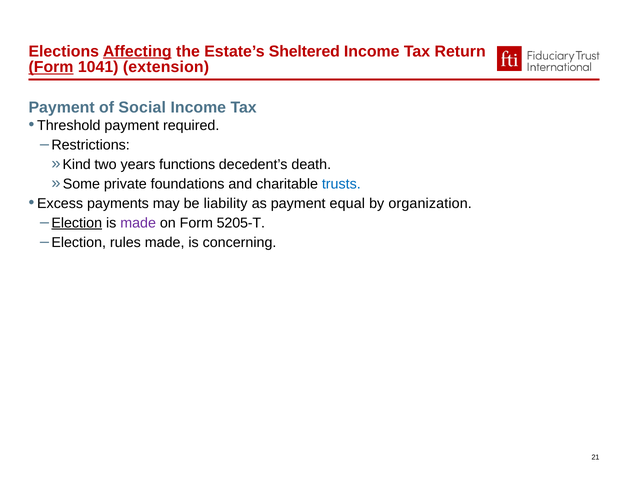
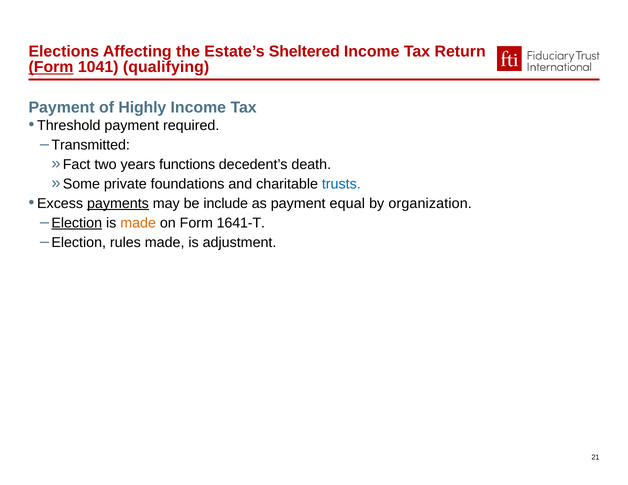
Affecting underline: present -> none
extension: extension -> qualifying
Social: Social -> Highly
Restrictions: Restrictions -> Transmitted
Kind: Kind -> Fact
payments underline: none -> present
liability: liability -> include
made at (138, 223) colour: purple -> orange
5205-T: 5205-T -> 1641-T
concerning: concerning -> adjustment
